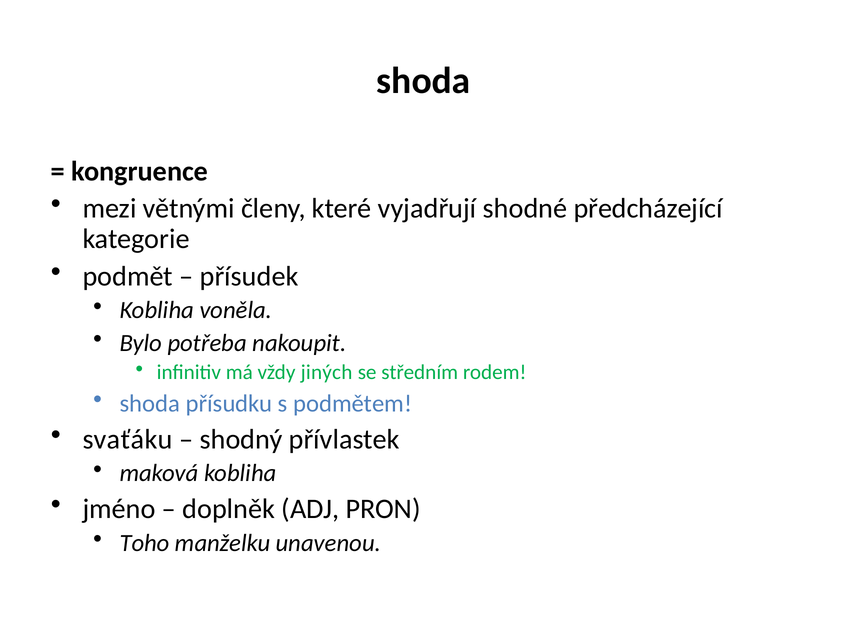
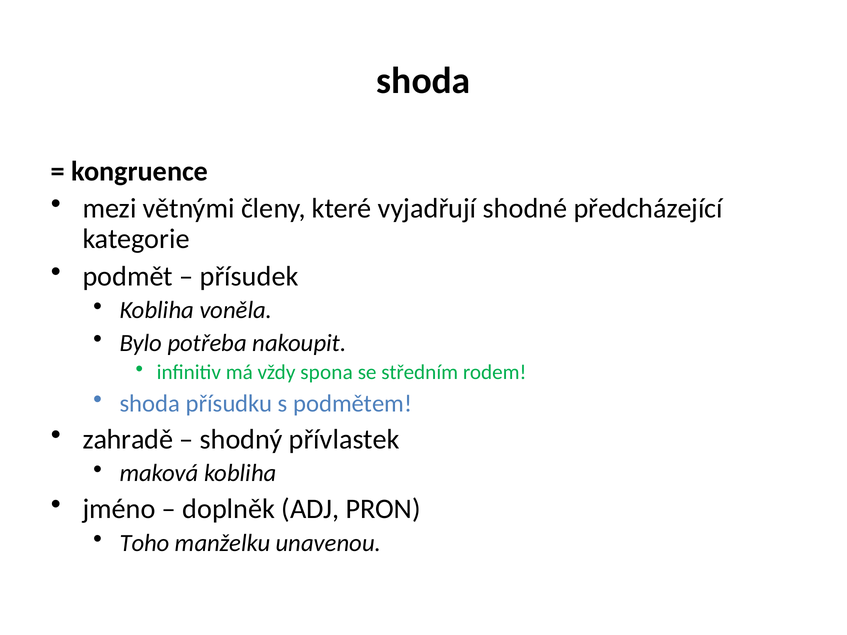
jiných: jiných -> spona
svaťáku: svaťáku -> zahradě
